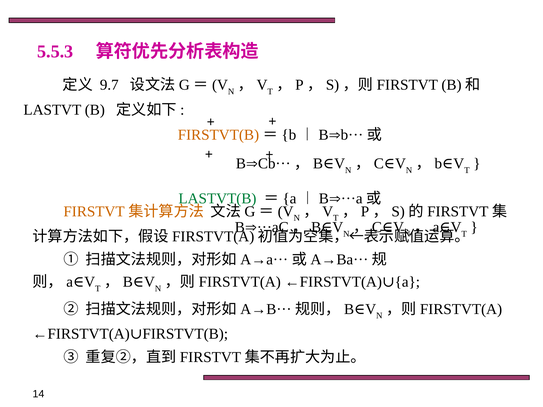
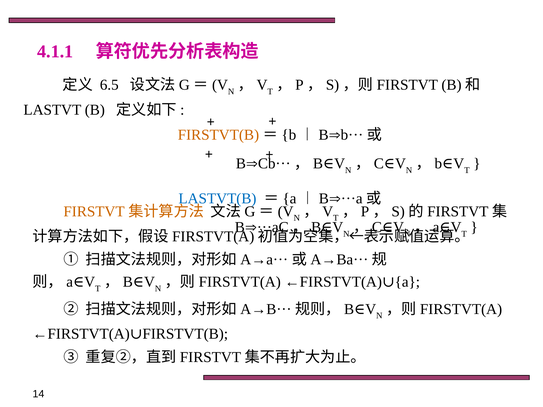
5.5.3: 5.5.3 -> 4.1.1
9.7: 9.7 -> 6.5
LASTVT(B colour: green -> blue
